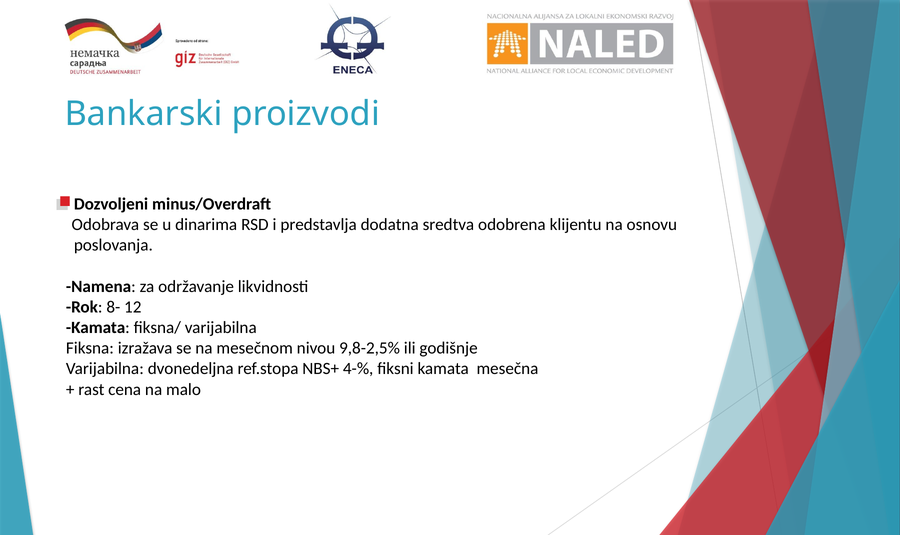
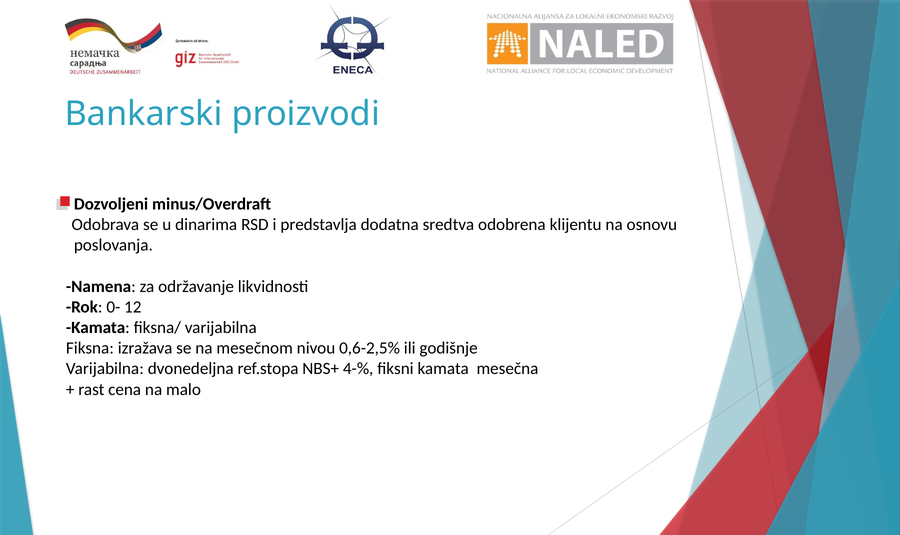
8-: 8- -> 0-
9,8-2,5%: 9,8-2,5% -> 0,6-2,5%
